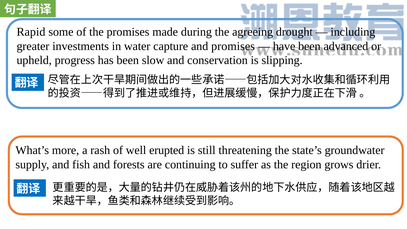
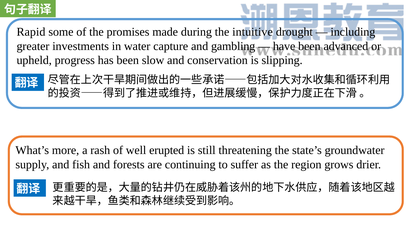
agreeing: agreeing -> intuitive
and promises: promises -> gambling
